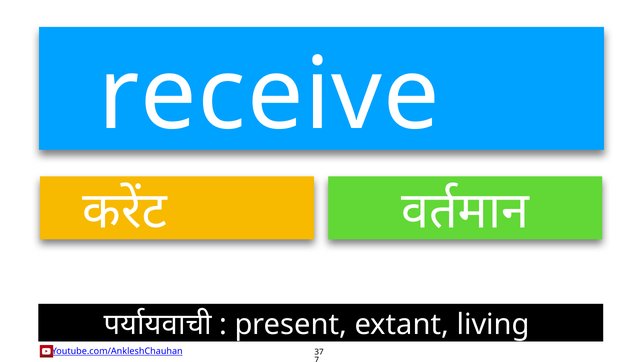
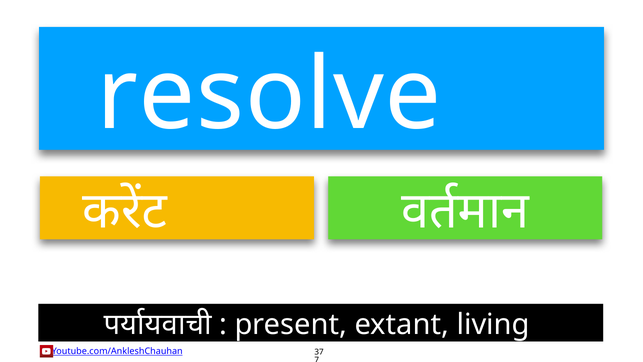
receive: receive -> resolve
